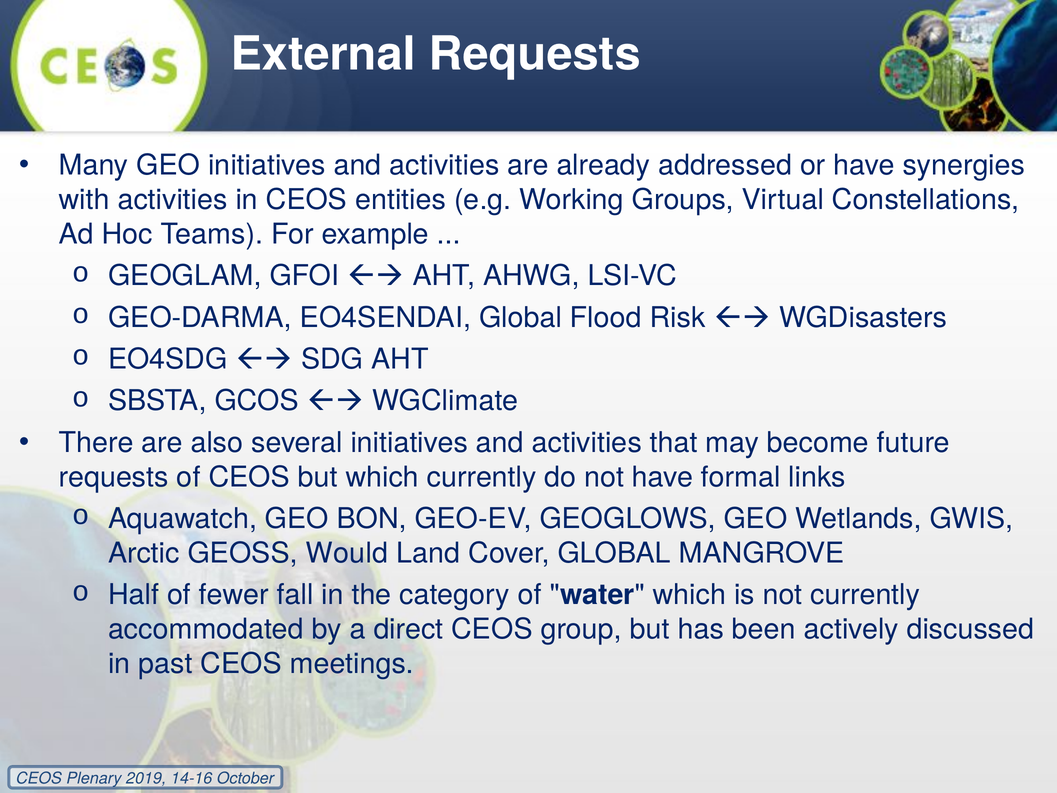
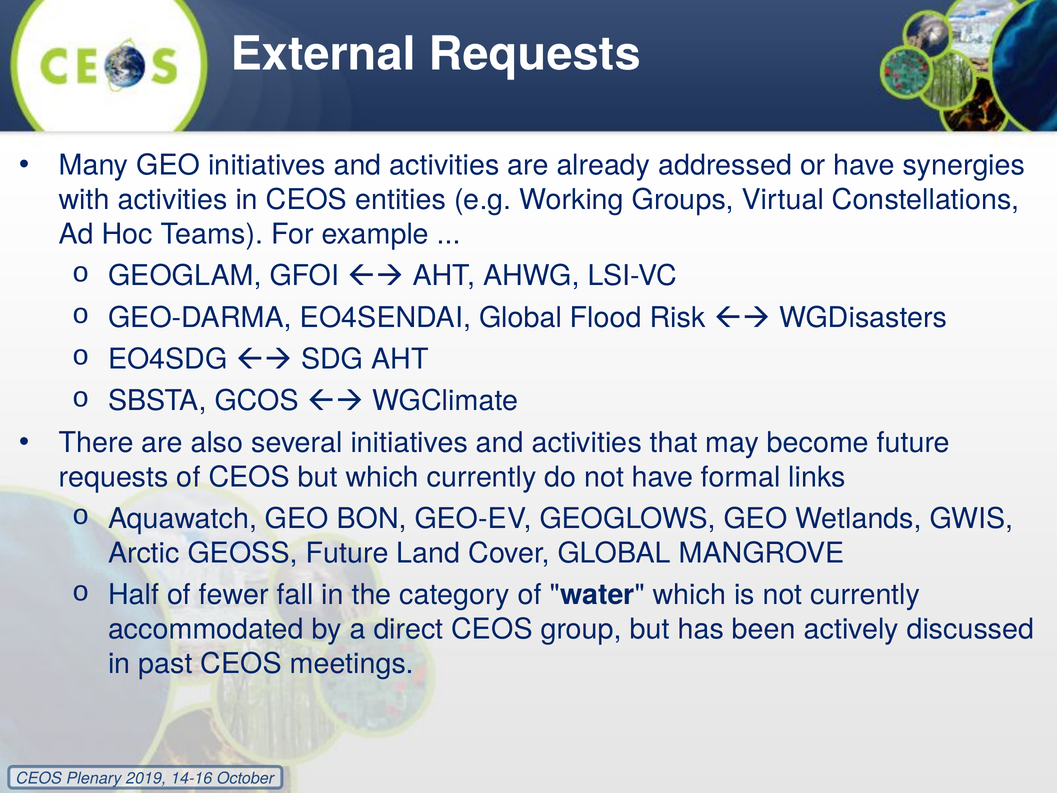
GEOSS Would: Would -> Future
